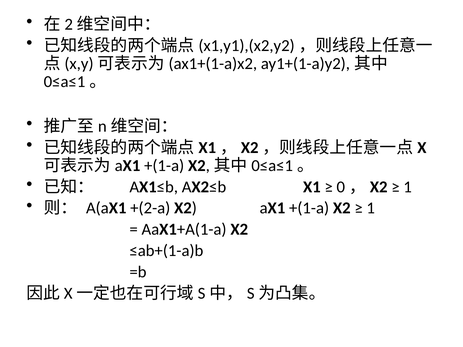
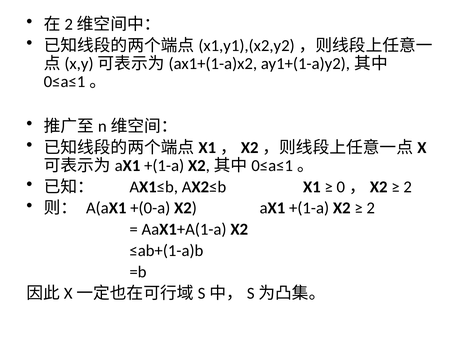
1 at (408, 187): 1 -> 2
+(2-a: +(2-a -> +(0-a
1 at (371, 208): 1 -> 2
